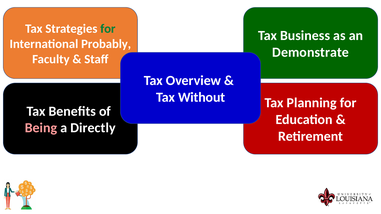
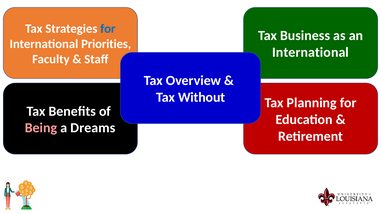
for at (108, 29) colour: green -> blue
Probably: Probably -> Priorities
Demonstrate at (311, 52): Demonstrate -> International
Directly: Directly -> Dreams
